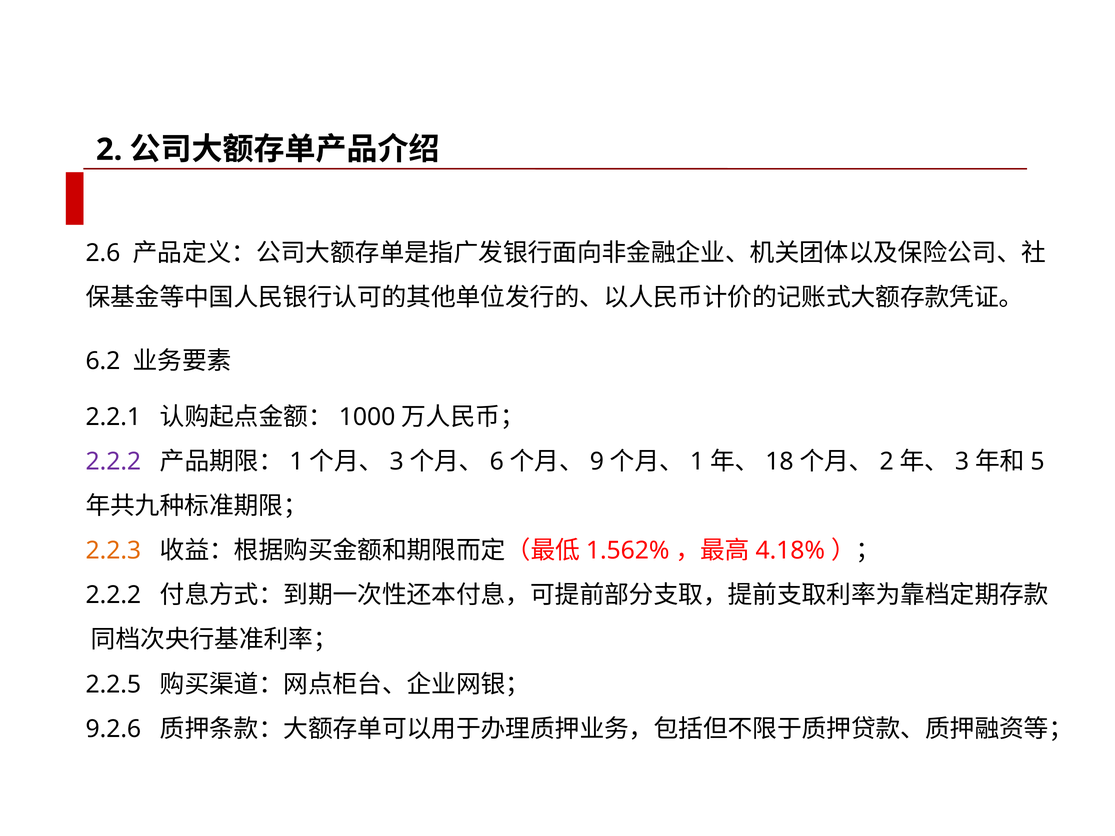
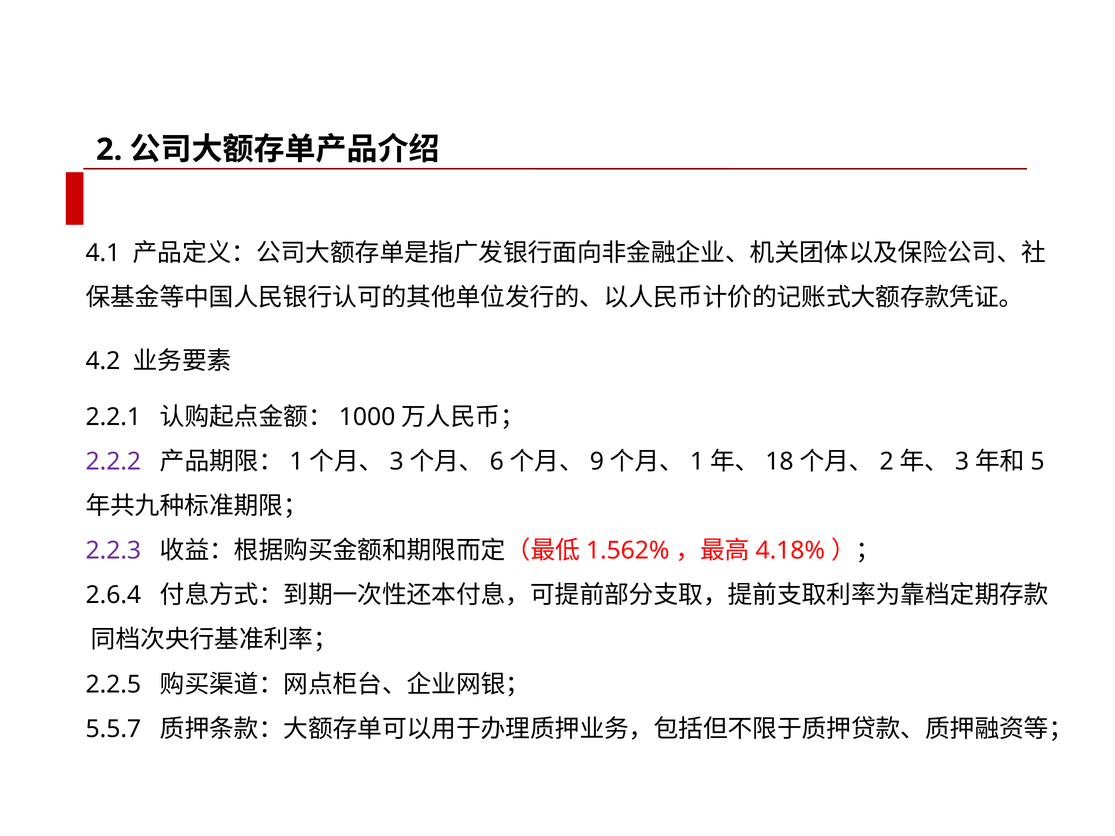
2.6: 2.6 -> 4.1
6.2: 6.2 -> 4.2
2.2.3 colour: orange -> purple
2.2.2 at (113, 595): 2.2.2 -> 2.6.4
9.2.6: 9.2.6 -> 5.5.7
